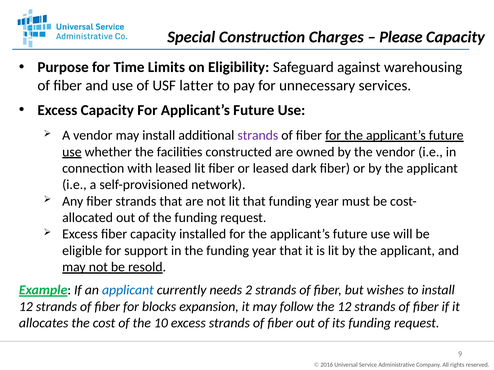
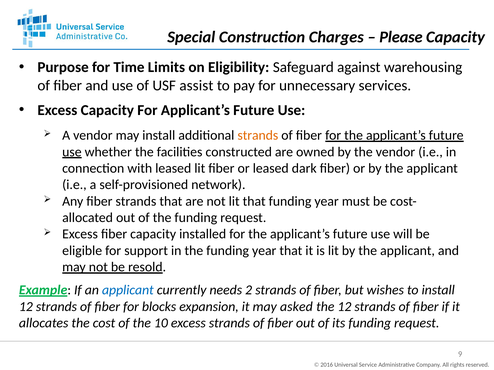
latter: latter -> assist
strands at (258, 136) colour: purple -> orange
follow: follow -> asked
